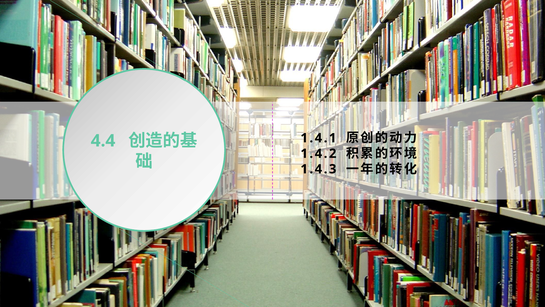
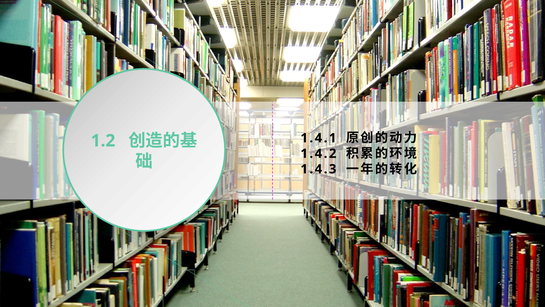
4.4: 4.4 -> 1.2
